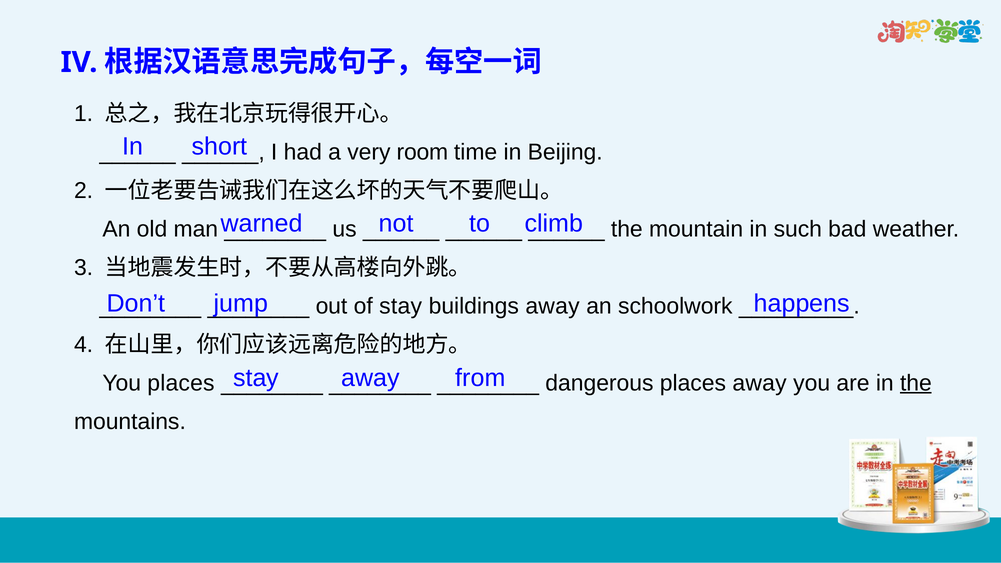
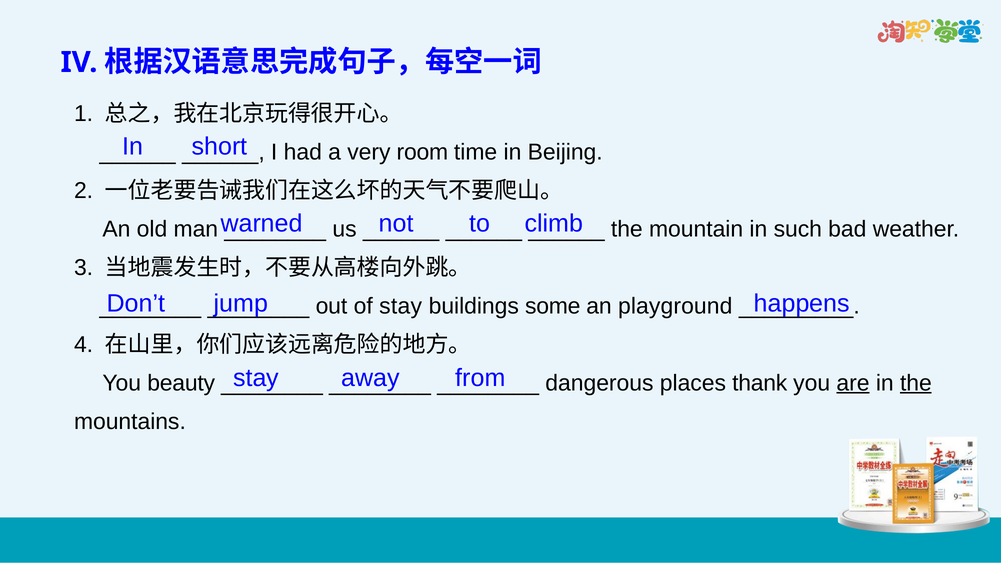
buildings away: away -> some
schoolwork: schoolwork -> playground
You places: places -> beauty
places away: away -> thank
are underline: none -> present
